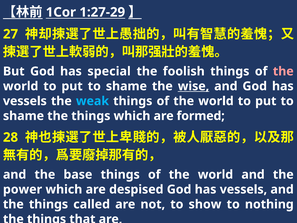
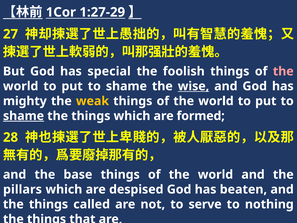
vessels at (25, 101): vessels -> mighty
weak colour: light blue -> yellow
shame at (24, 116) underline: none -> present
power: power -> pillars
despised God has vessels: vessels -> beaten
show: show -> serve
